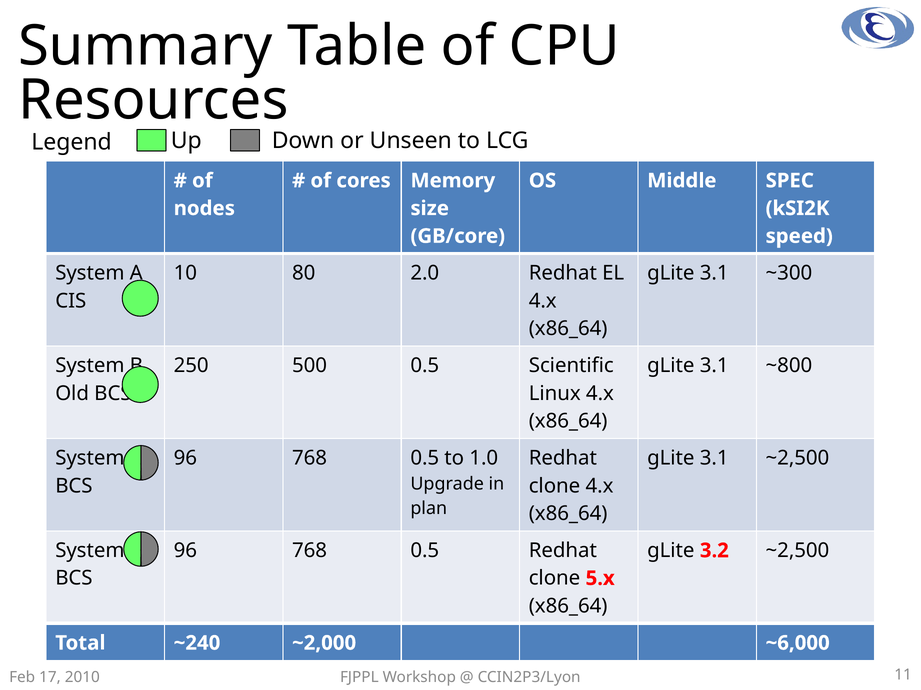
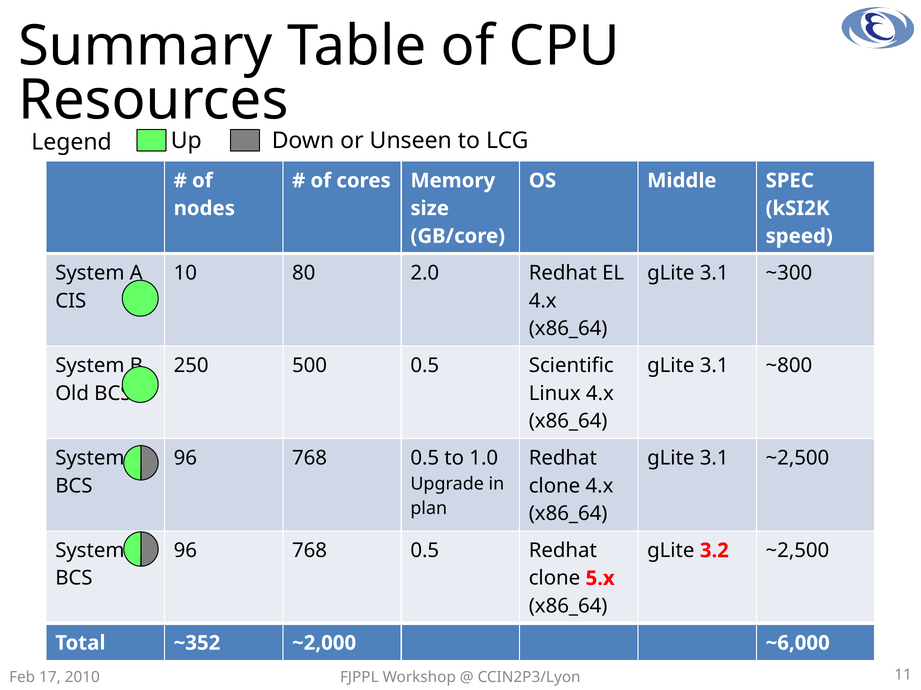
~240: ~240 -> ~352
